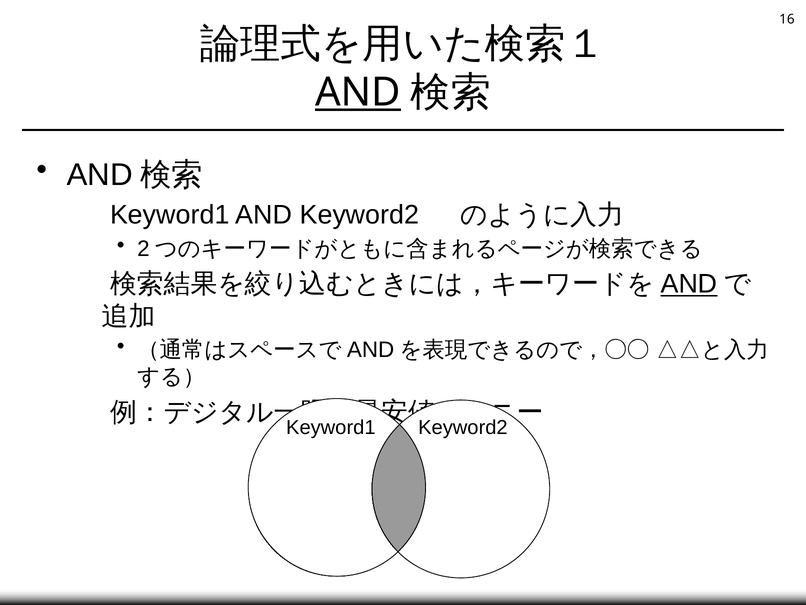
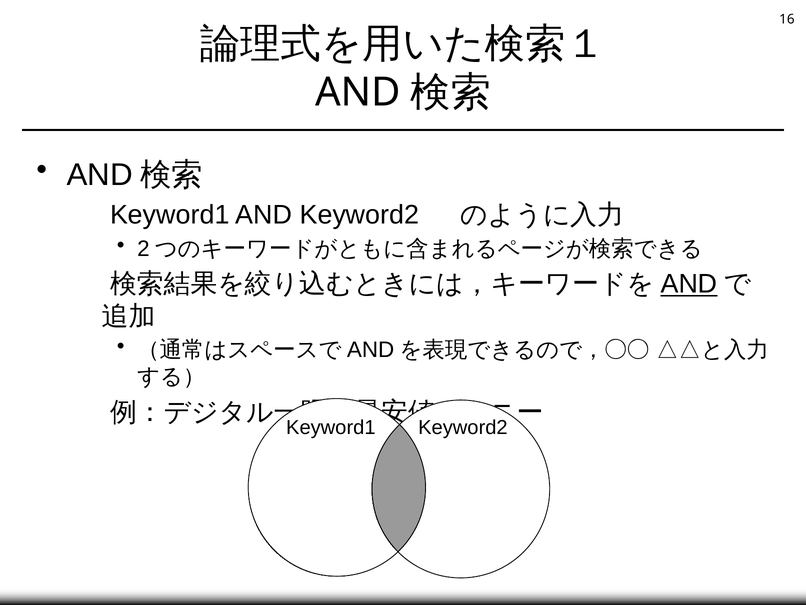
AND at (358, 92) underline: present -> none
